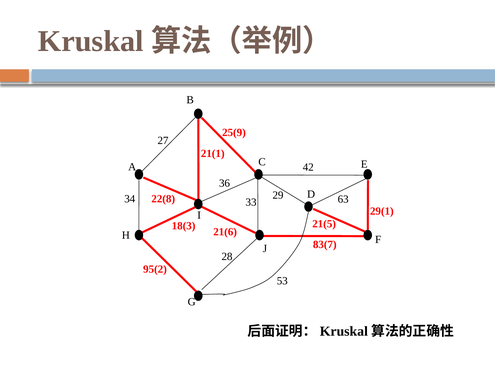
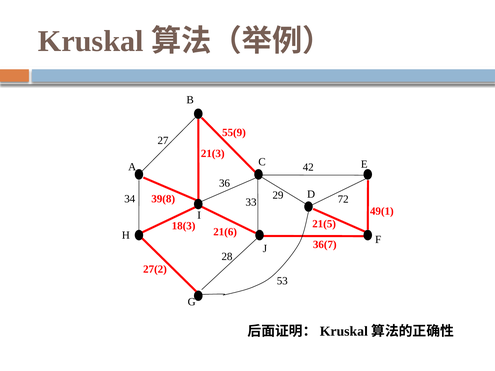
25(9: 25(9 -> 55(9
21(1: 21(1 -> 21(3
22(8: 22(8 -> 39(8
63: 63 -> 72
29(1: 29(1 -> 49(1
83(7: 83(7 -> 36(7
95(2: 95(2 -> 27(2
